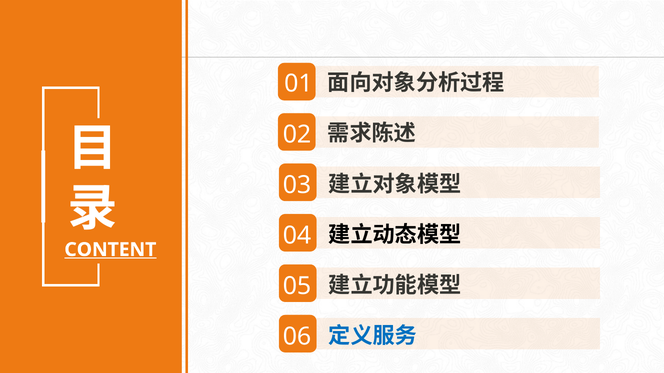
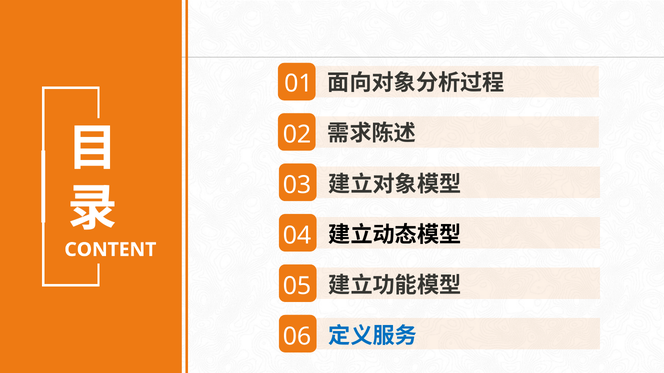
CONTENT underline: present -> none
